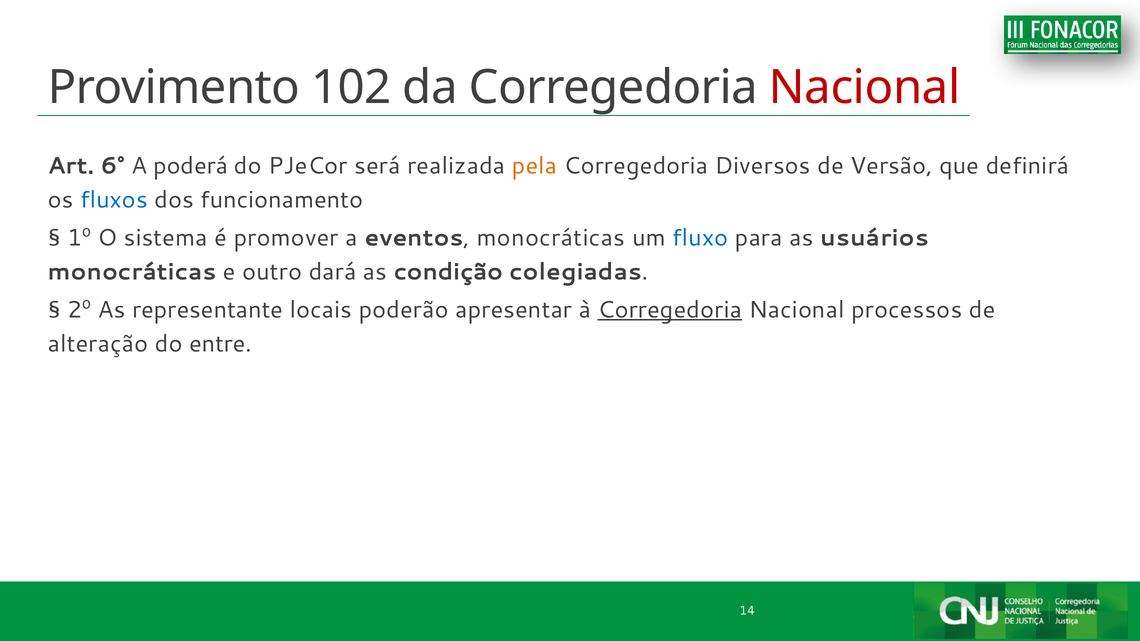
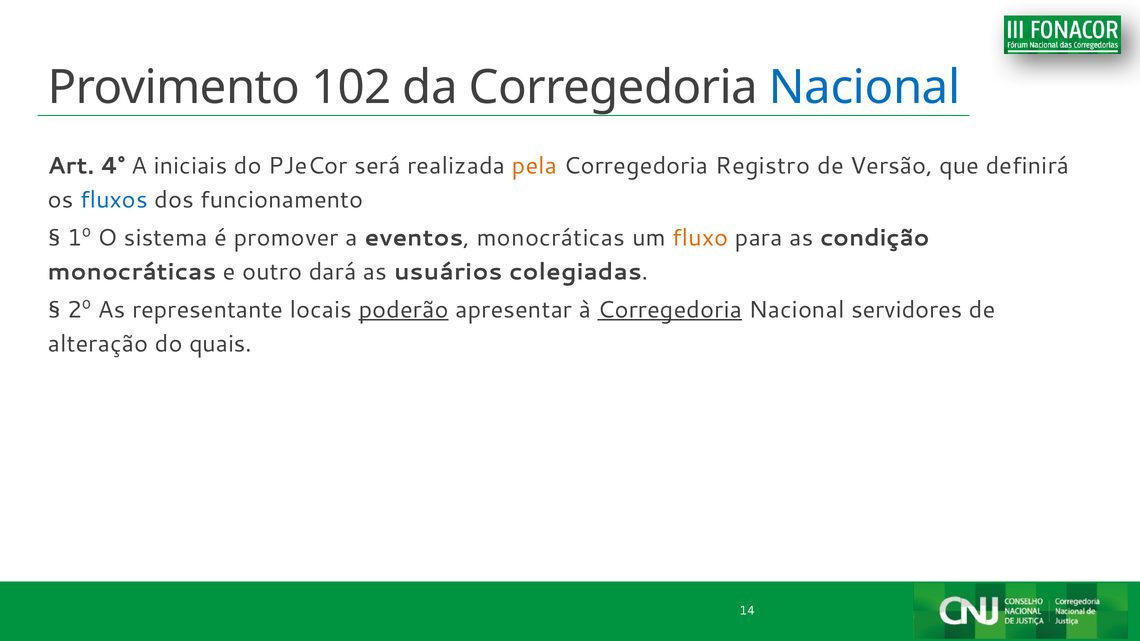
Nacional at (865, 88) colour: red -> blue
6°: 6° -> 4°
poderá: poderá -> iniciais
Diversos: Diversos -> Registro
fluxo colour: blue -> orange
usuários: usuários -> condição
condição: condição -> usuários
poderão underline: none -> present
processos: processos -> servidores
entre: entre -> quais
